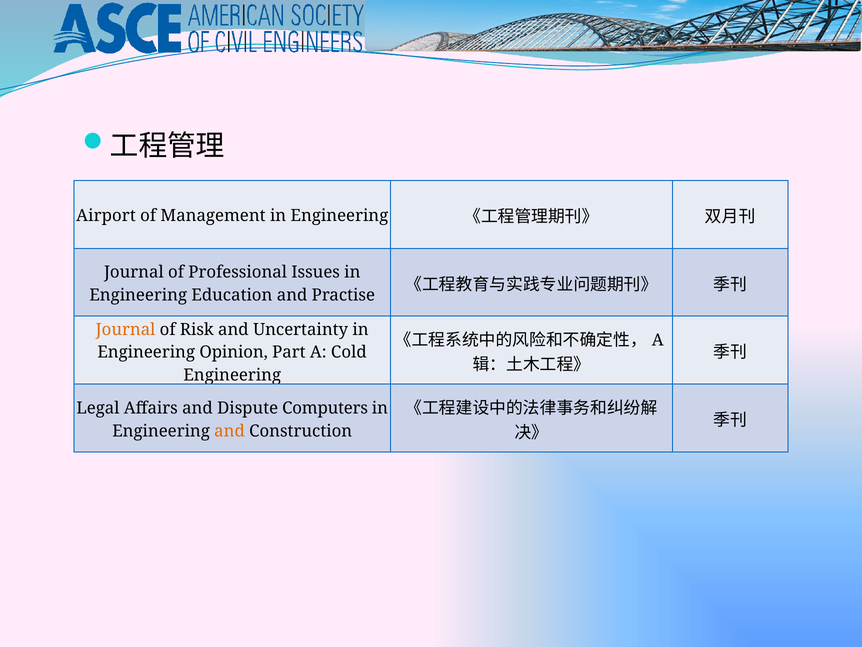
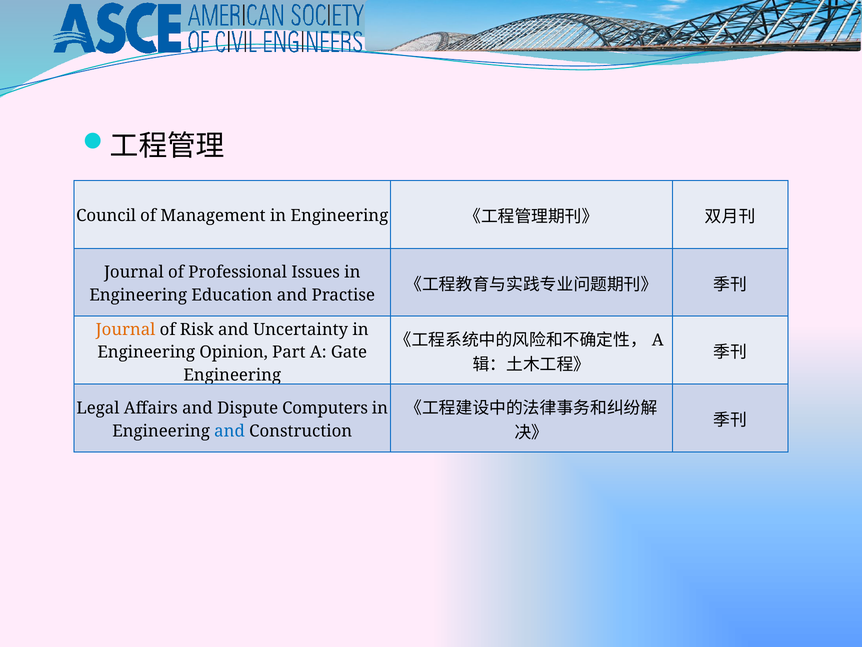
Airport: Airport -> Council
Cold: Cold -> Gate
and at (230, 431) colour: orange -> blue
